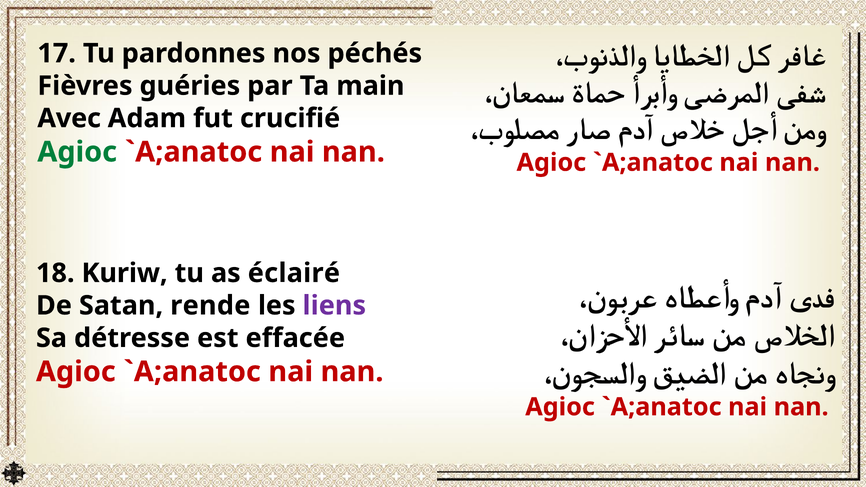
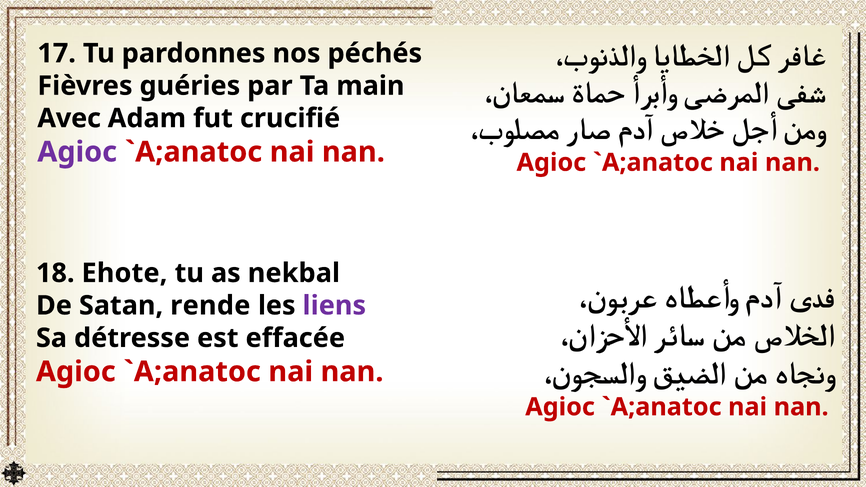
Agioc at (77, 152) colour: green -> purple
Kuriw: Kuriw -> Ehote
éclairé: éclairé -> nekbal
